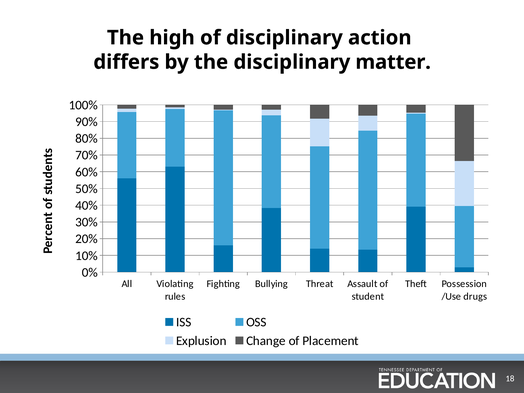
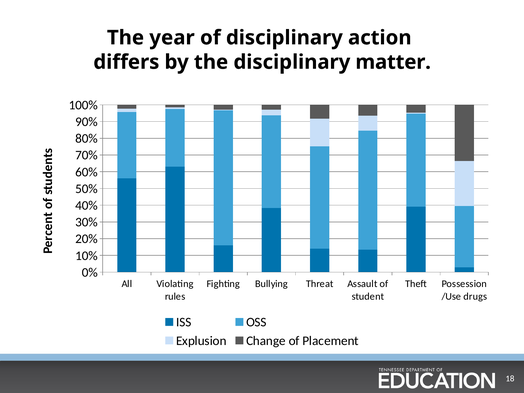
high: high -> year
